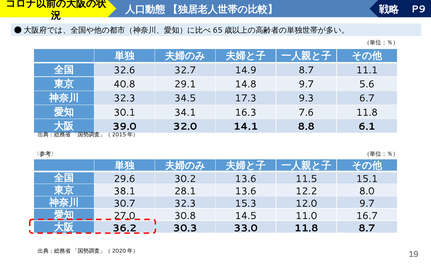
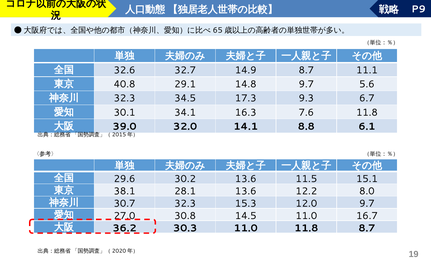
30.3 33.0: 33.0 -> 11.0
